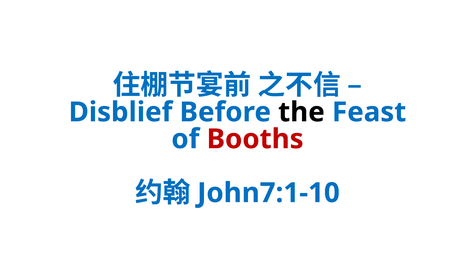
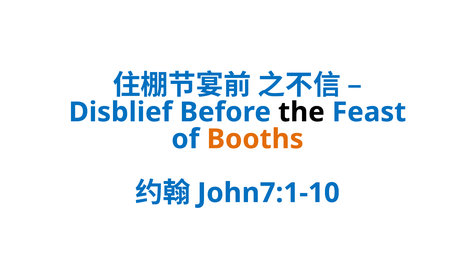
Booths colour: red -> orange
